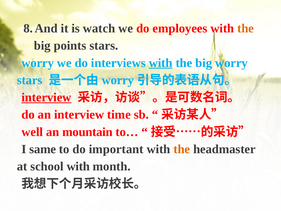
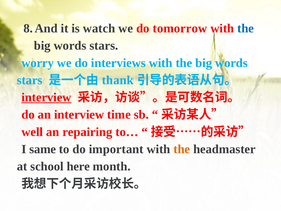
employees: employees -> tomorrow
the at (246, 28) colour: orange -> blue
points at (70, 46): points -> words
with at (161, 63) underline: present -> none
worry at (231, 63): worry -> words
worry at (118, 80): worry -> thank
mountain: mountain -> repairing
school with: with -> here
